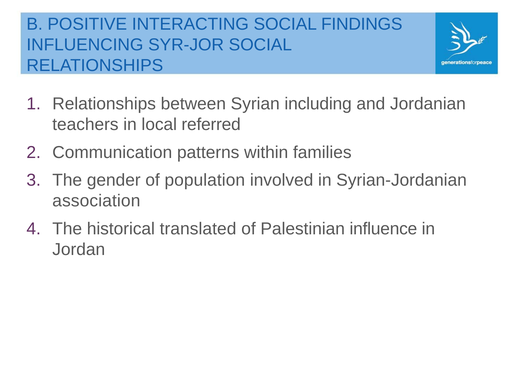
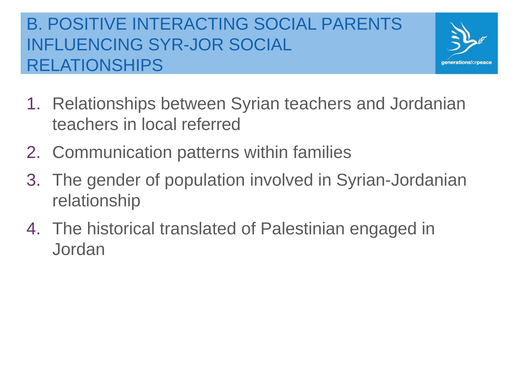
FINDINGS: FINDINGS -> PARENTS
Syrian including: including -> teachers
association: association -> relationship
influence: influence -> engaged
